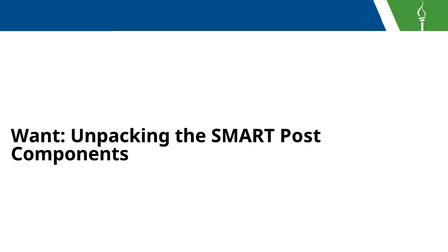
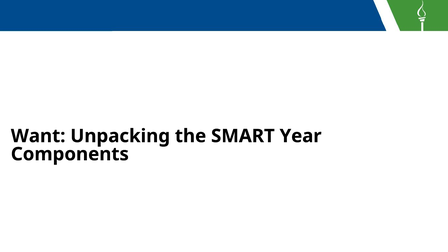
Post: Post -> Year
